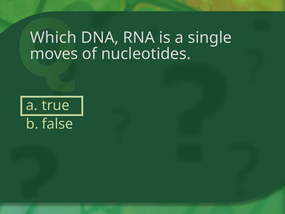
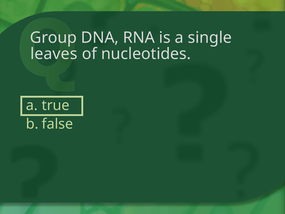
Which: Which -> Group
moves: moves -> leaves
